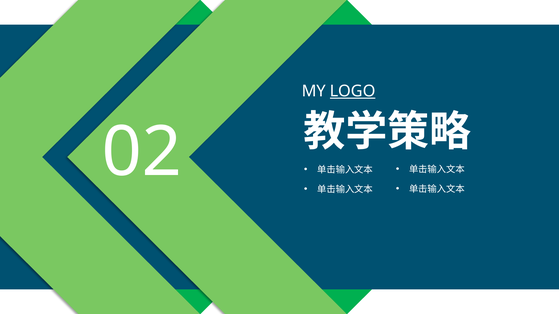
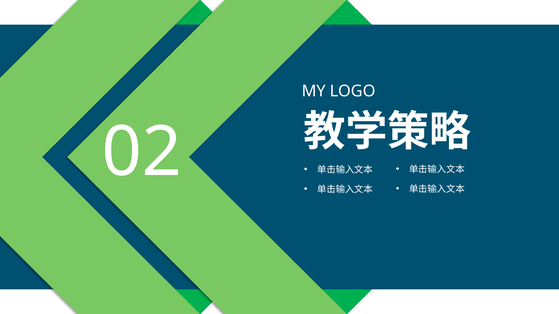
LOGO underline: present -> none
